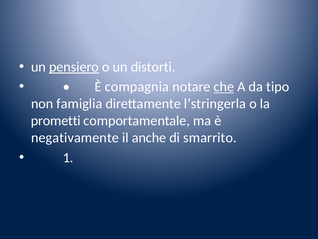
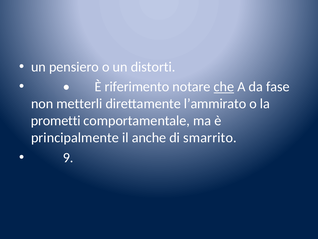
pensiero underline: present -> none
compagnia: compagnia -> riferimento
tipo: tipo -> fase
famiglia: famiglia -> metterli
l’stringerla: l’stringerla -> l’ammirato
negativamente: negativamente -> principalmente
1: 1 -> 9
